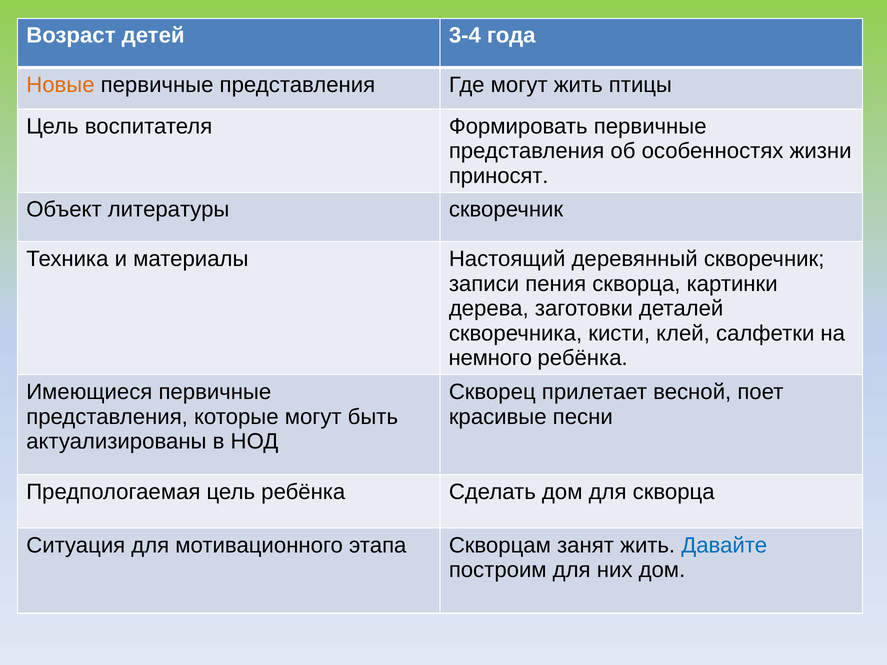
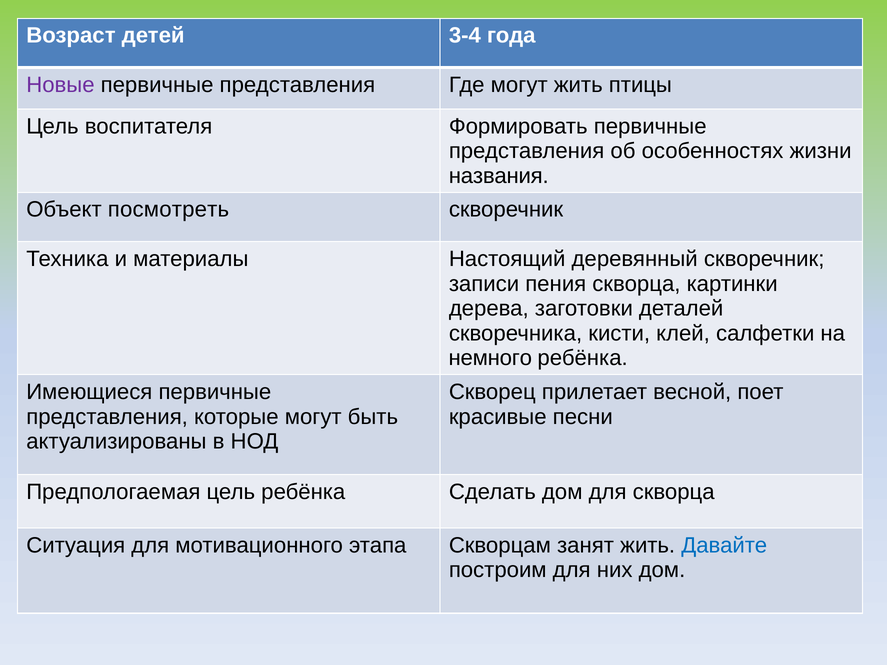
Новые colour: orange -> purple
приносят: приносят -> названия
литературы: литературы -> посмотреть
